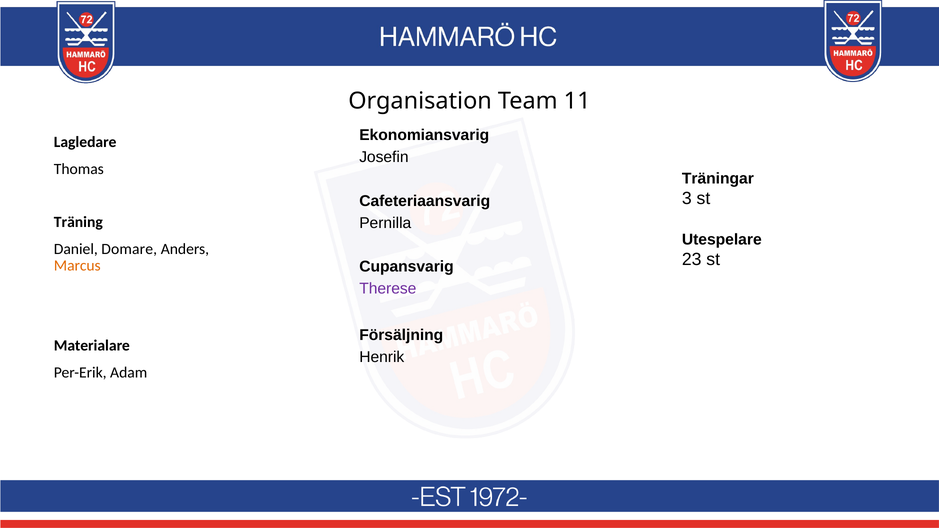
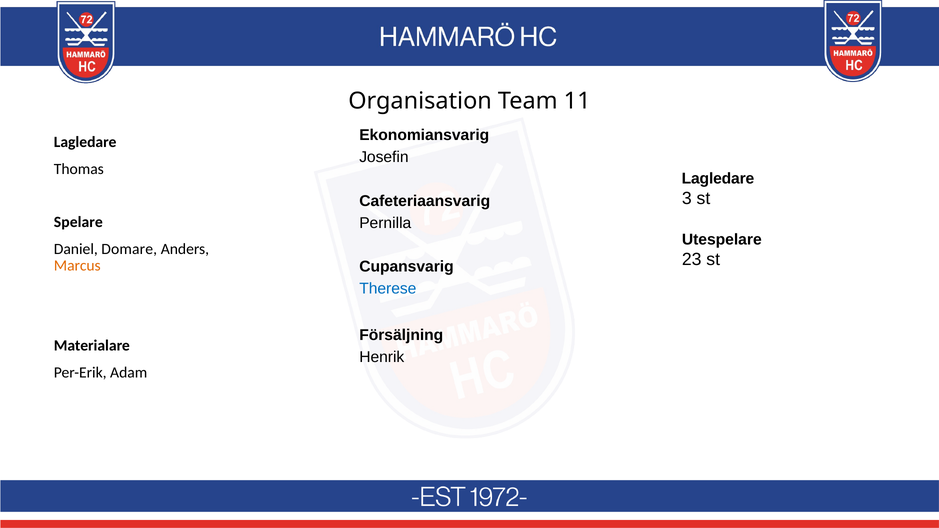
Träningar at (718, 178): Träningar -> Lagledare
Träning: Träning -> Spelare
Therese colour: purple -> blue
